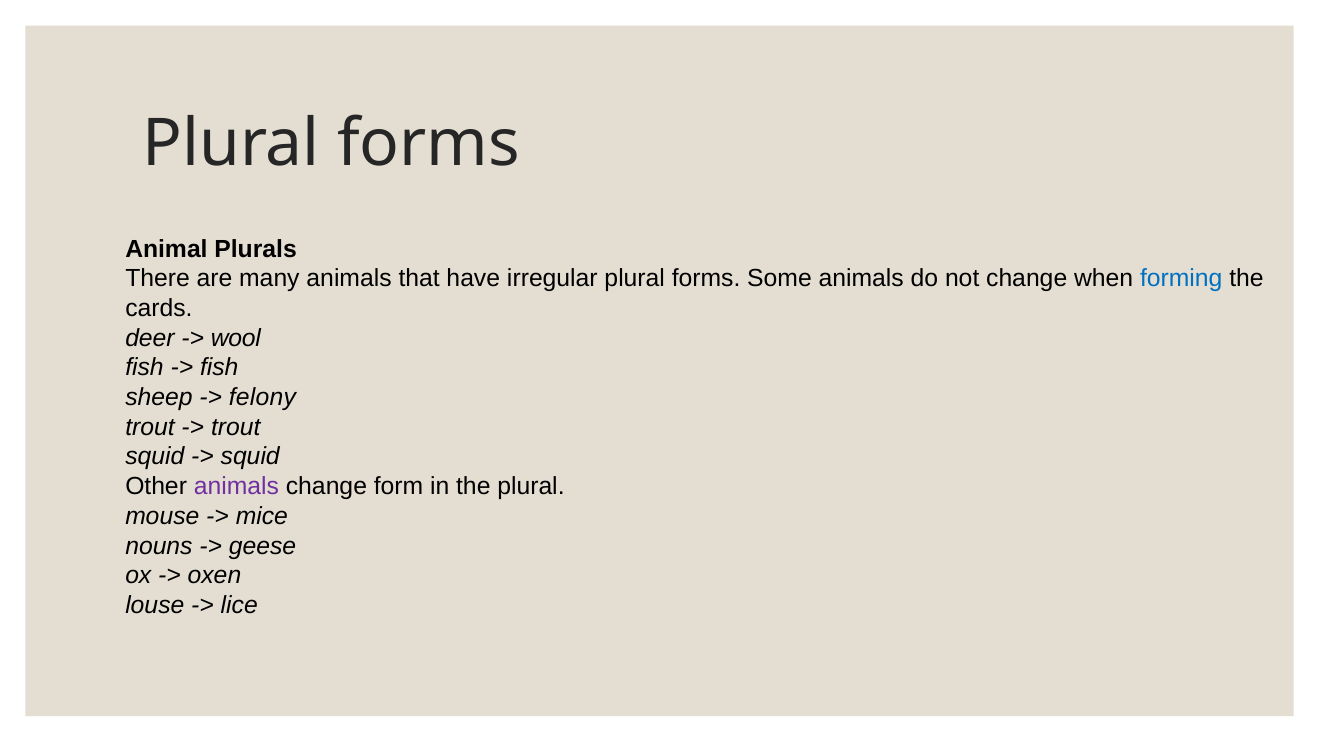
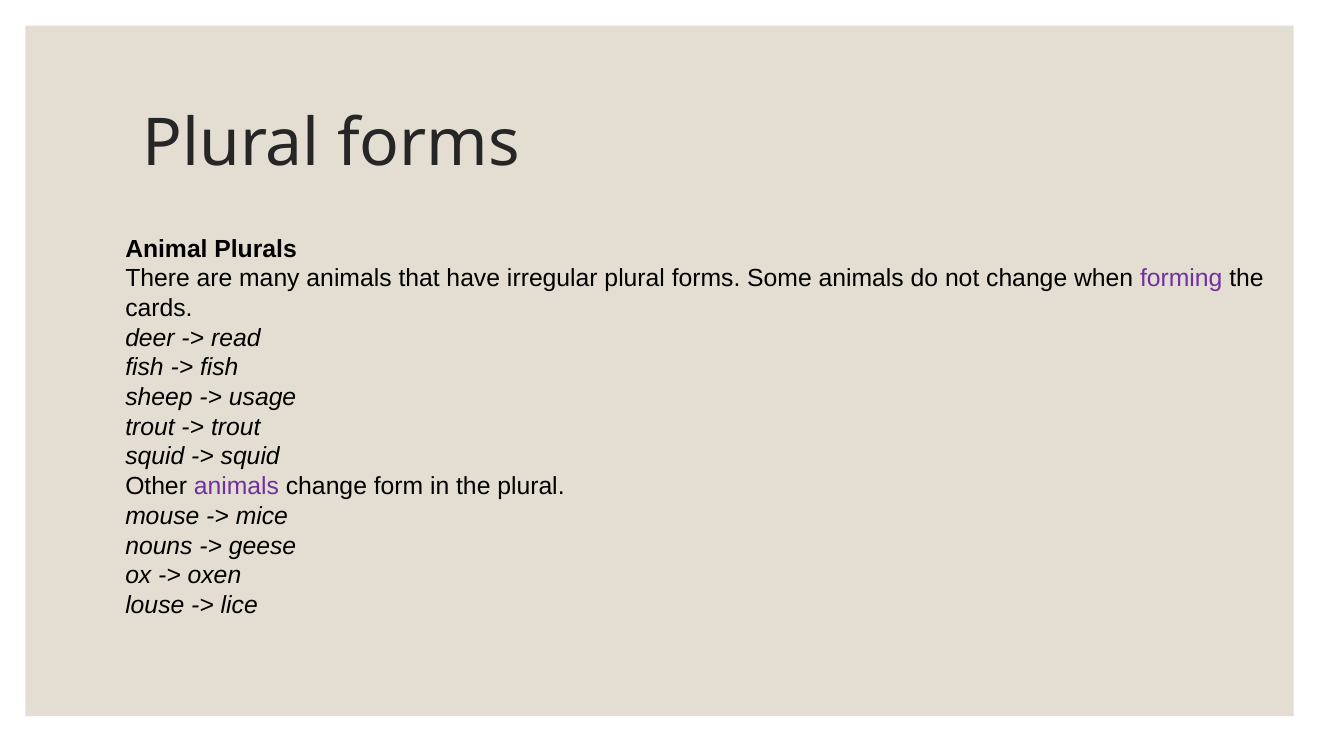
forming colour: blue -> purple
wool: wool -> read
felony: felony -> usage
